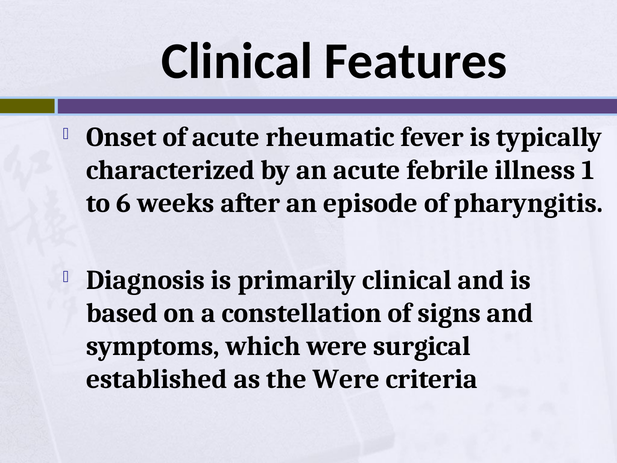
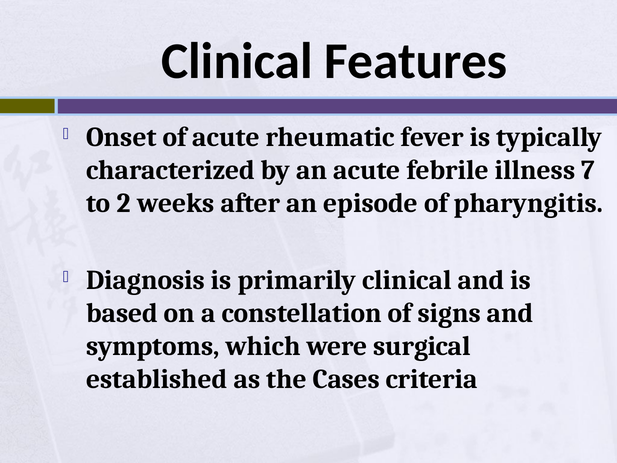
1: 1 -> 7
6: 6 -> 2
the Were: Were -> Cases
